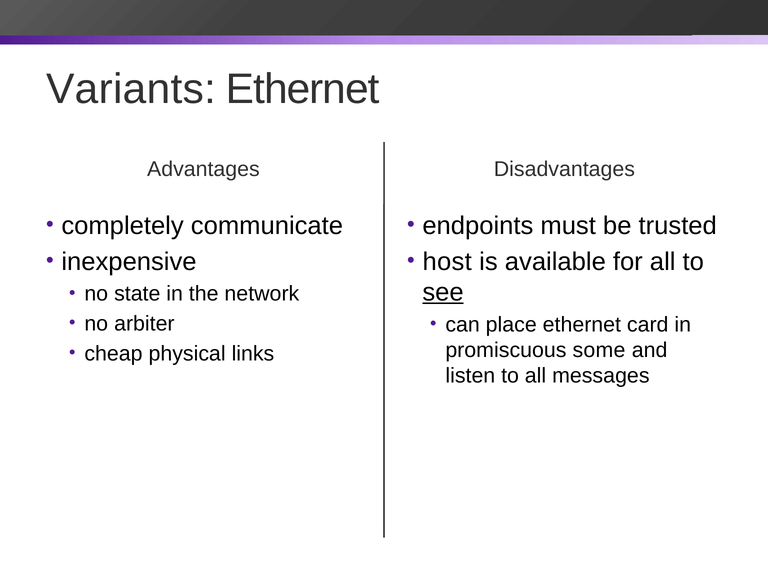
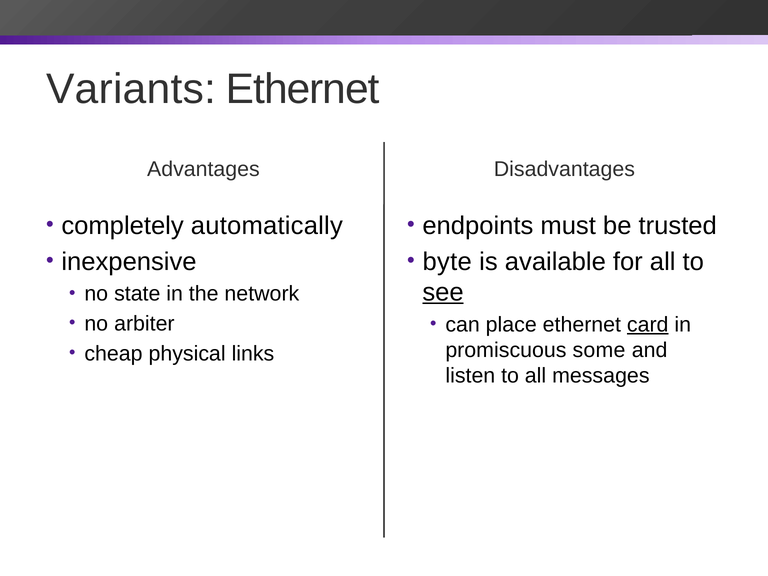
communicate: communicate -> automatically
host: host -> byte
card underline: none -> present
